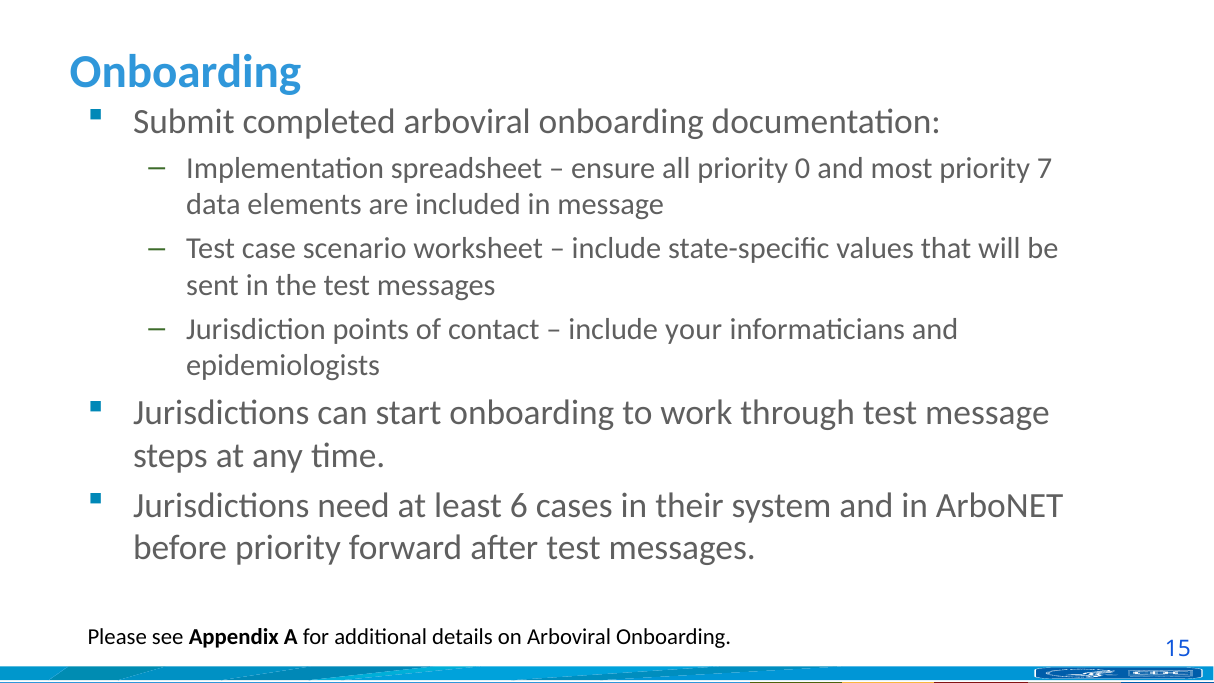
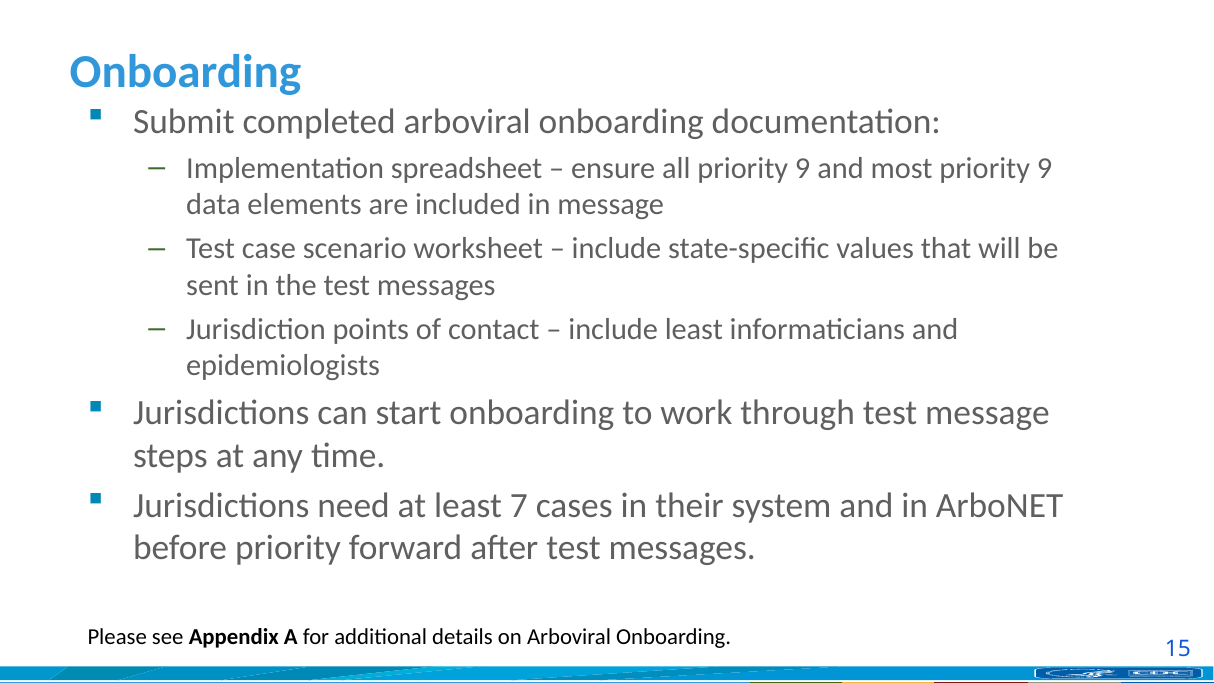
all priority 0: 0 -> 9
most priority 7: 7 -> 9
include your: your -> least
6: 6 -> 7
